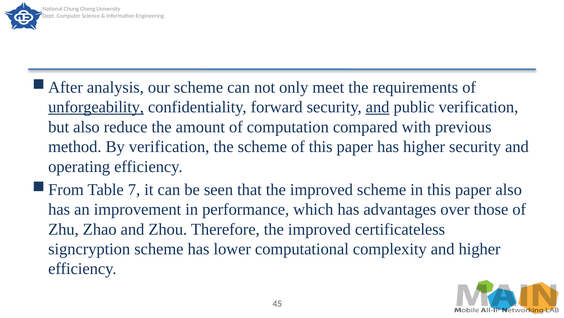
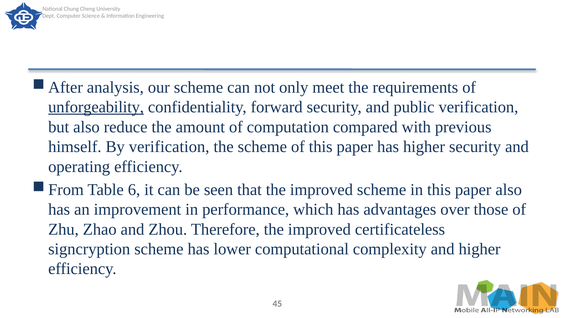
and at (378, 107) underline: present -> none
method: method -> himself
7: 7 -> 6
